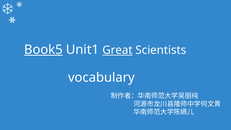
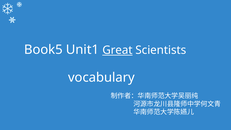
Book5 underline: present -> none
